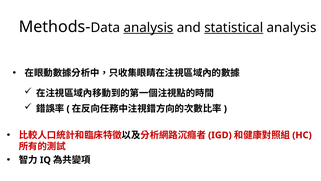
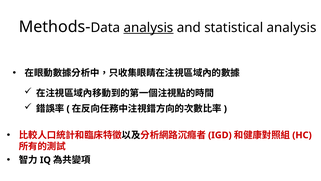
statistical underline: present -> none
